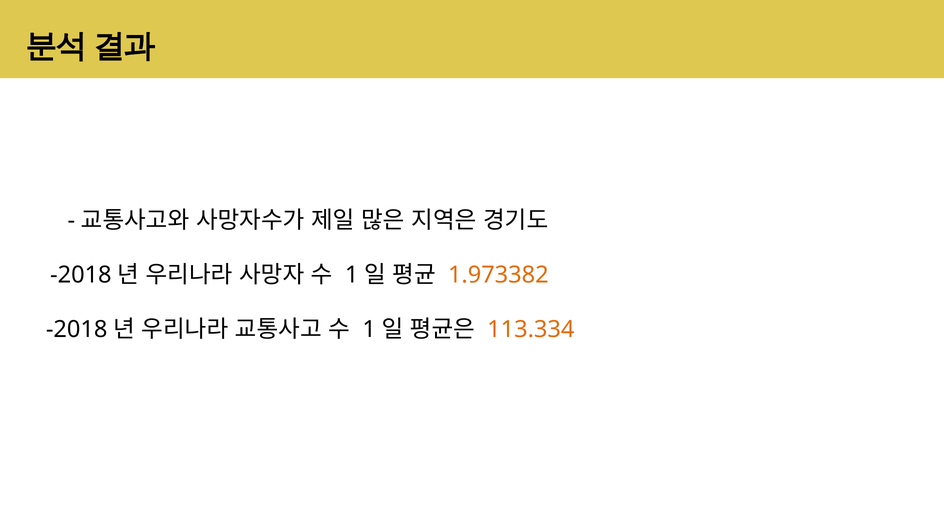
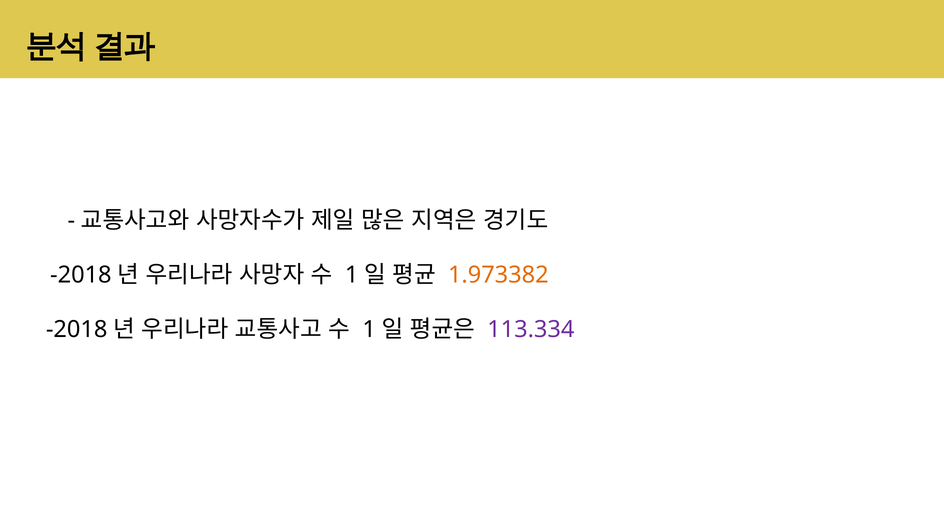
113.334 colour: orange -> purple
